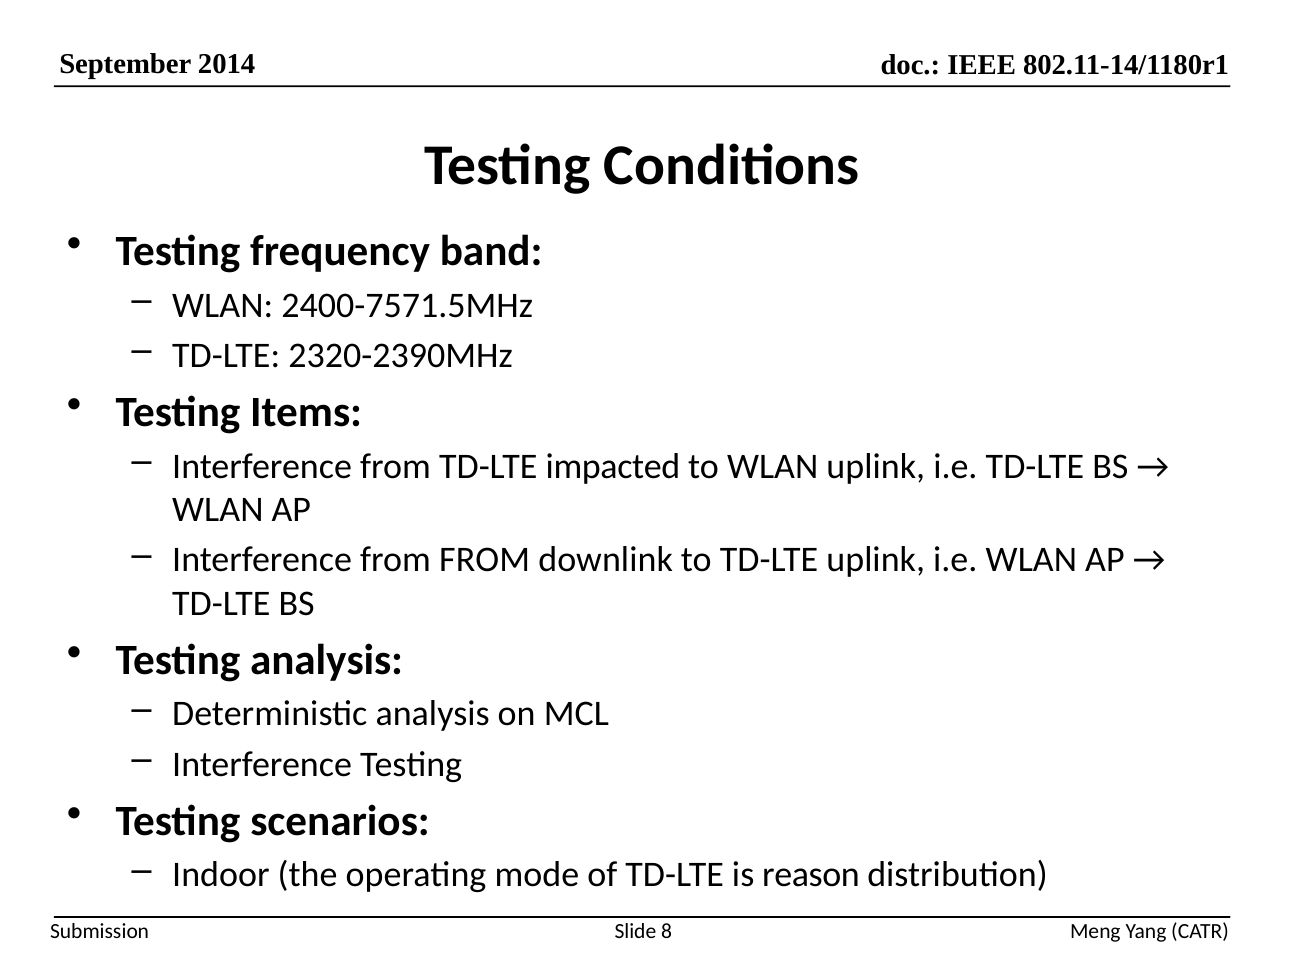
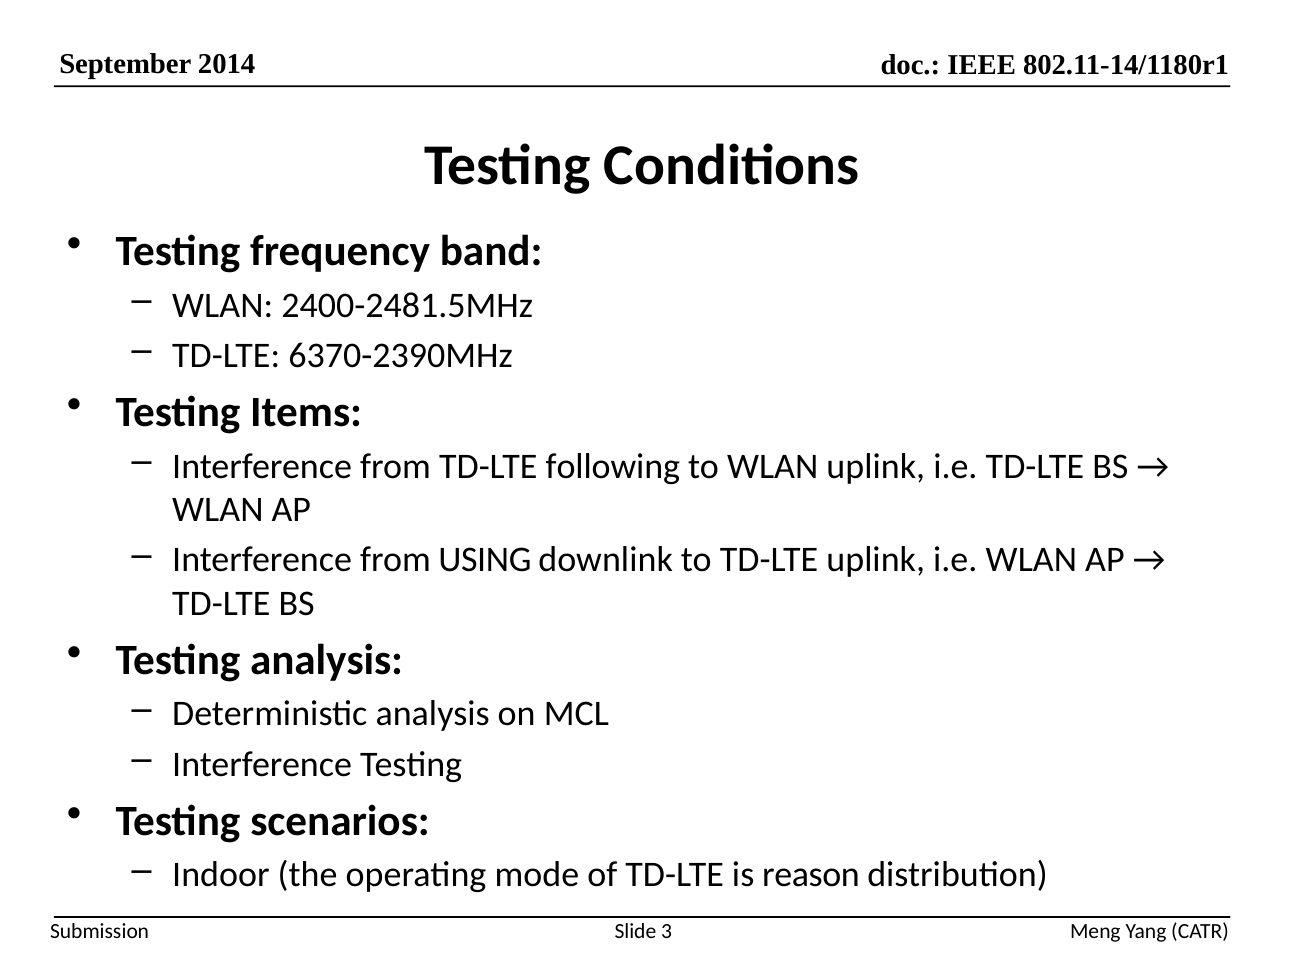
2400-7571.5MHz: 2400-7571.5MHz -> 2400-2481.5MHz
2320-2390MHz: 2320-2390MHz -> 6370-2390MHz
impacted: impacted -> following
from FROM: FROM -> USING
8: 8 -> 3
